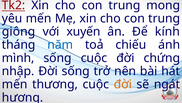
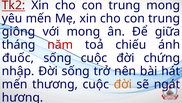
với xuyến: xuyến -> mong
kính: kính -> giữa
năm colour: blue -> red
mình: mình -> đuốc
